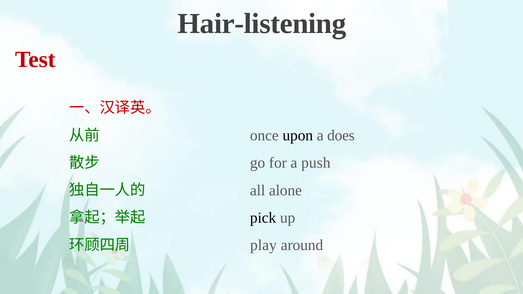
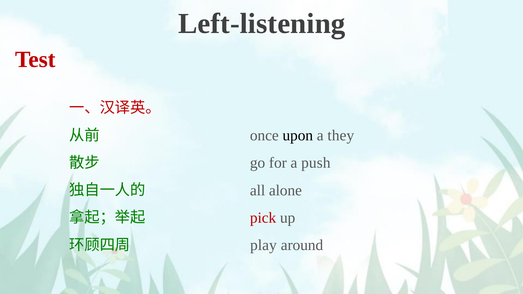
Hair-listening: Hair-listening -> Left-listening
does: does -> they
pick colour: black -> red
